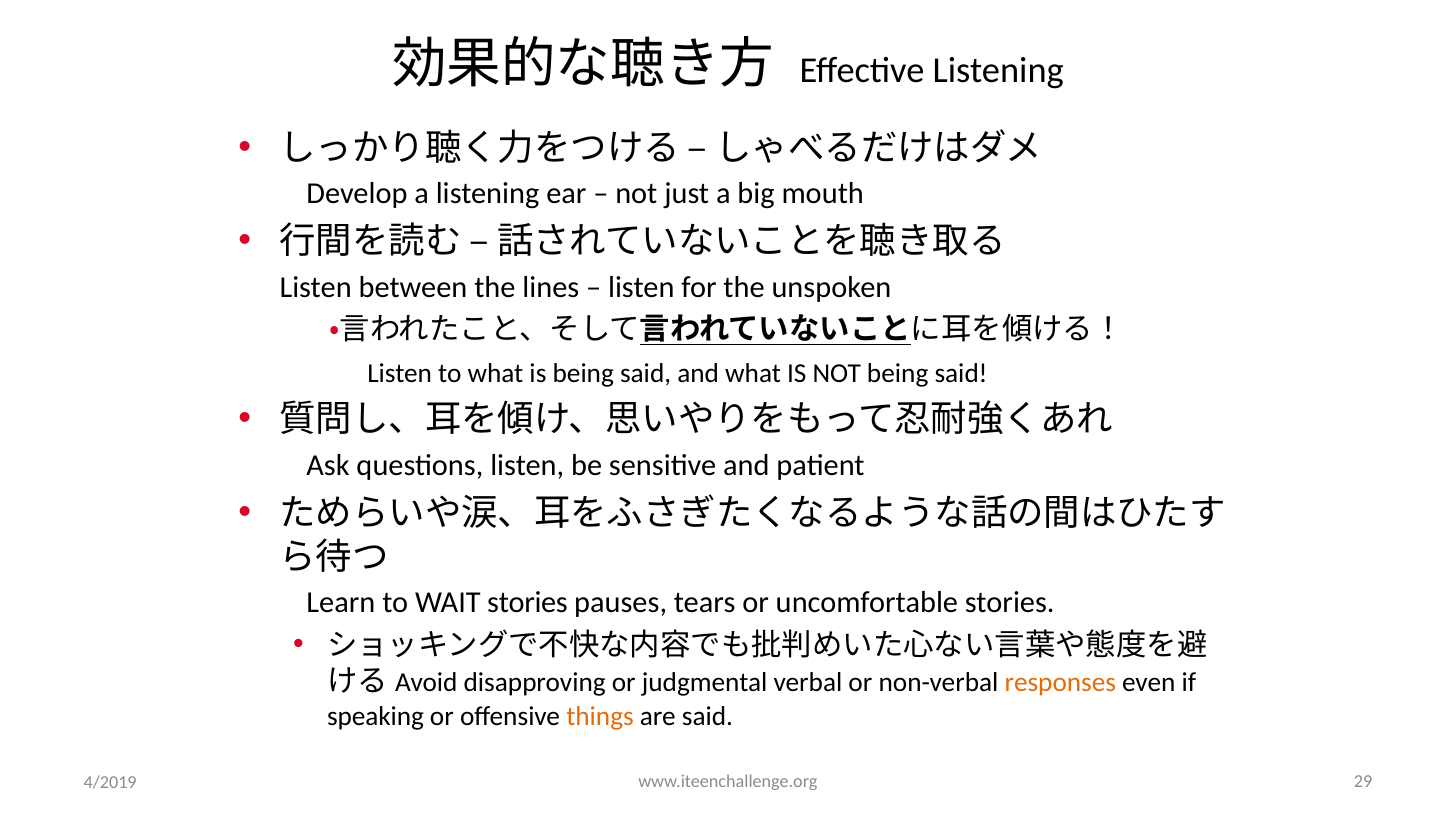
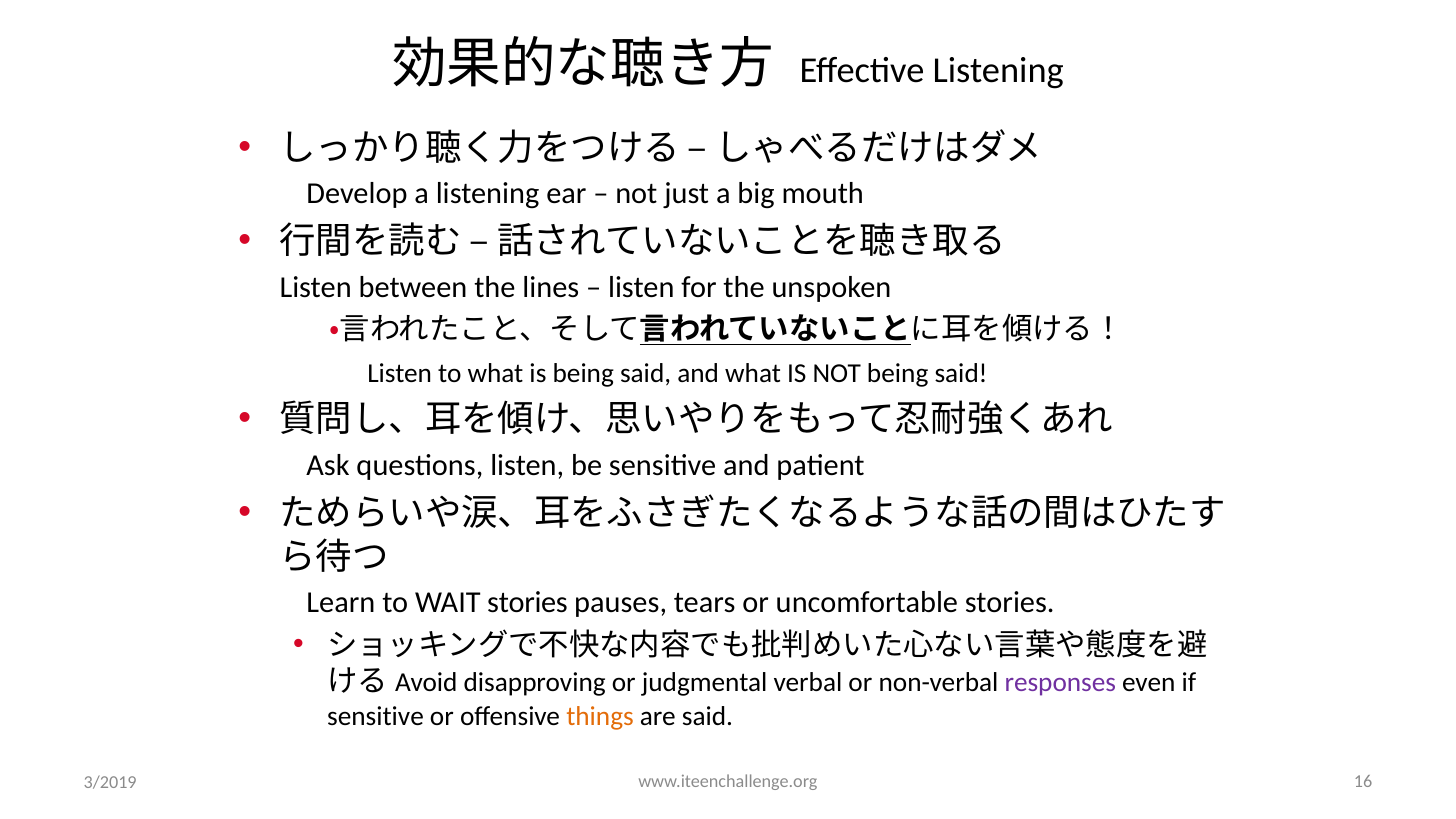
responses colour: orange -> purple
speaking at (376, 716): speaking -> sensitive
29: 29 -> 16
4/2019: 4/2019 -> 3/2019
